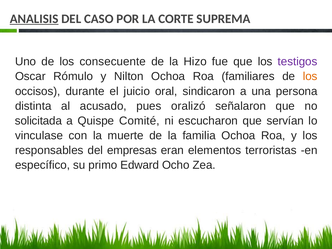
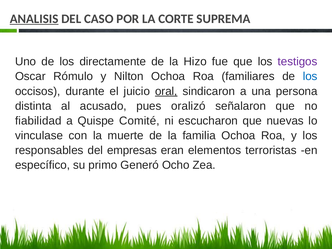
consecuente: consecuente -> directamente
los at (310, 76) colour: orange -> blue
oral underline: none -> present
solicitada: solicitada -> fiabilidad
servían: servían -> nuevas
Edward: Edward -> Generó
